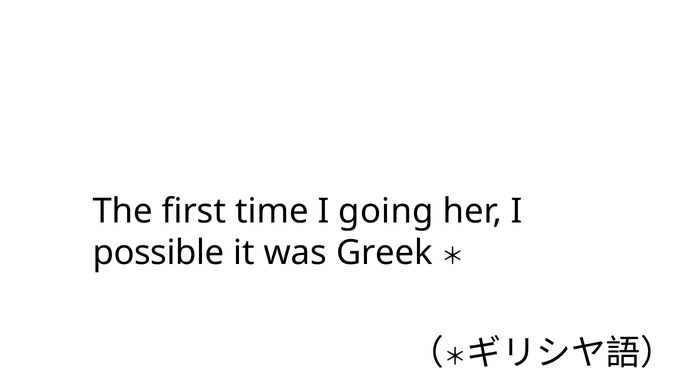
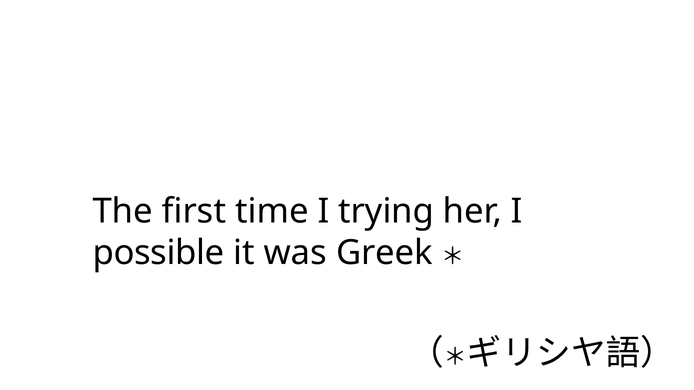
going: going -> trying
